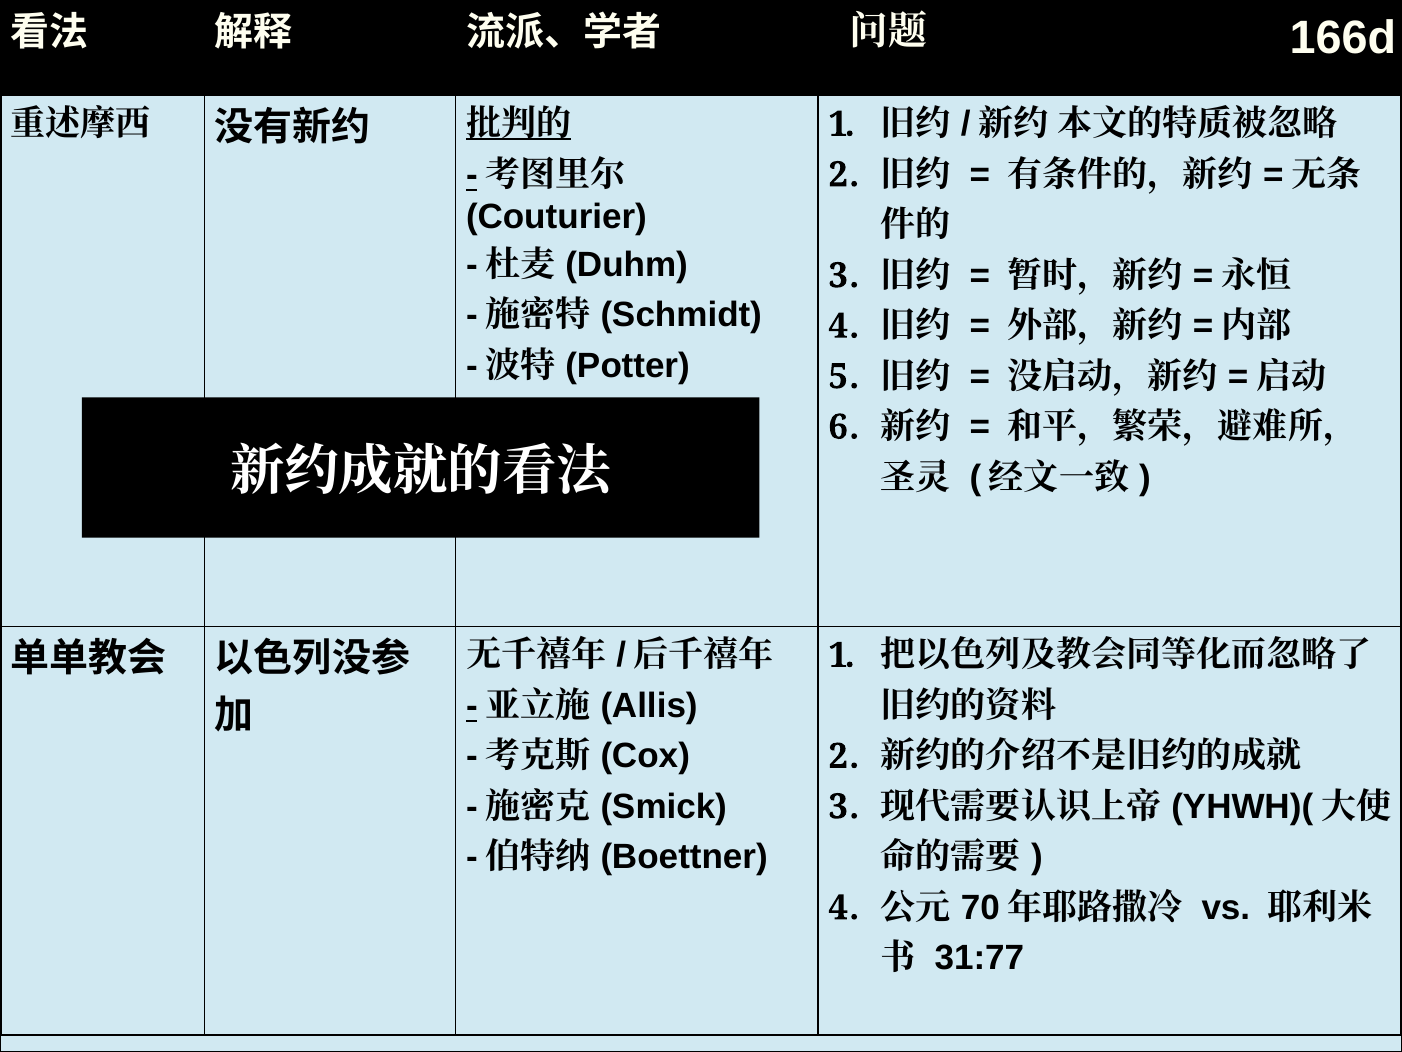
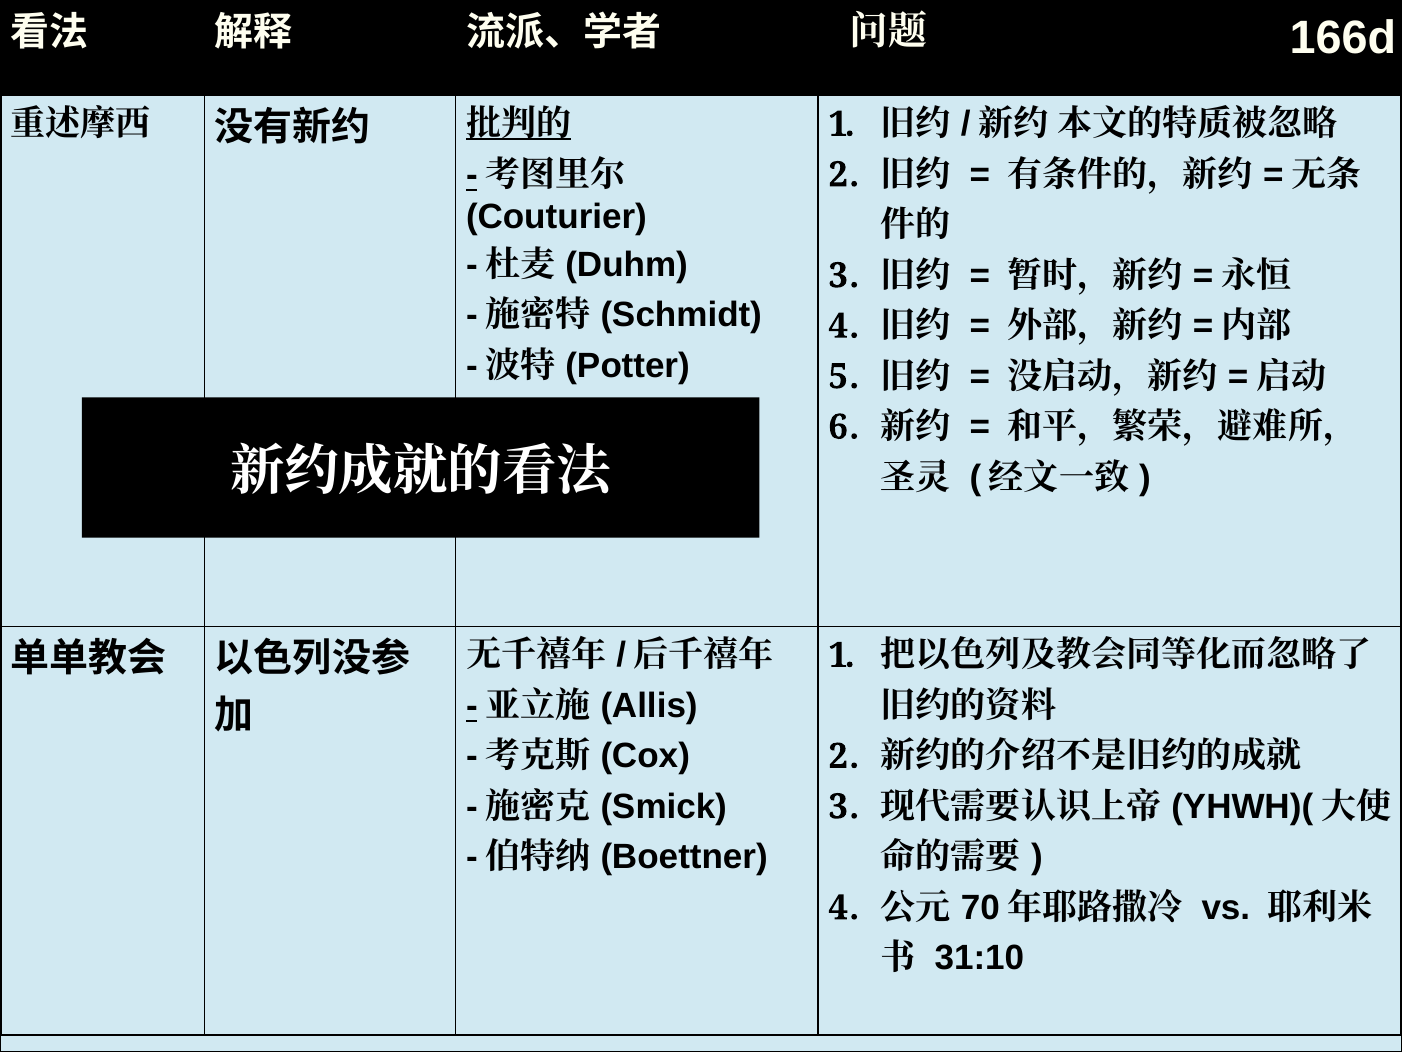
31:77: 31:77 -> 31:10
